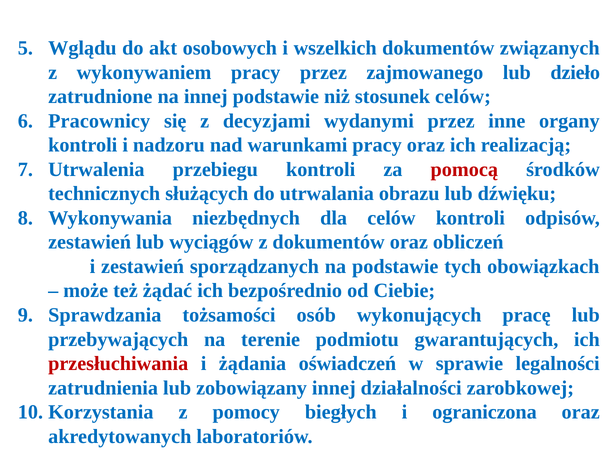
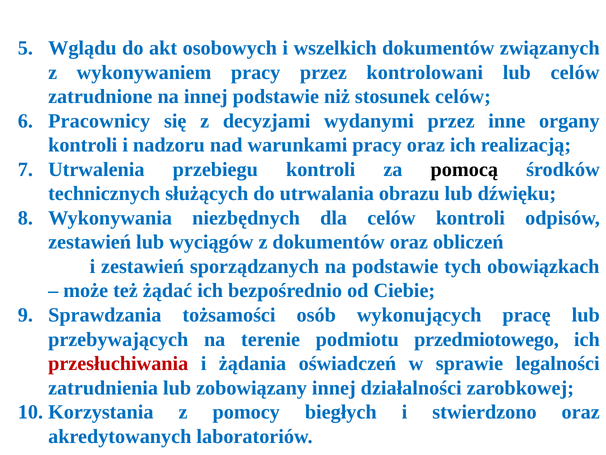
zajmowanego: zajmowanego -> kontrolowani
lub dzieło: dzieło -> celów
pomocą colour: red -> black
gwarantujących: gwarantujących -> przedmiotowego
ograniczona: ograniczona -> stwierdzono
